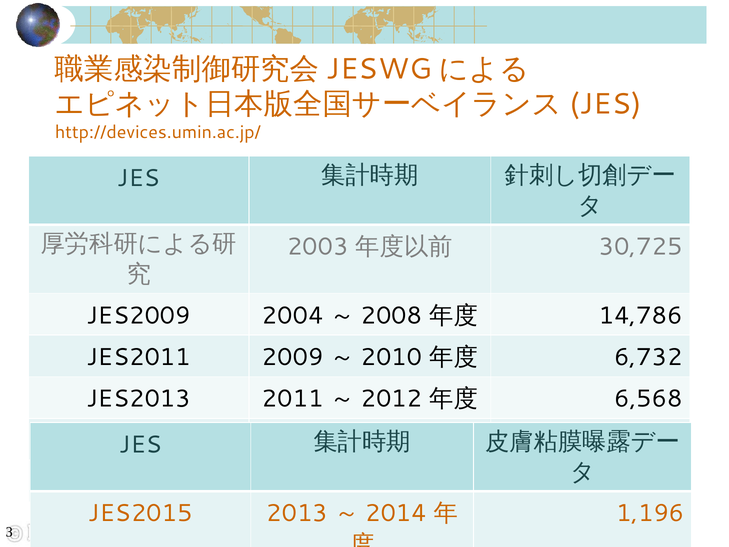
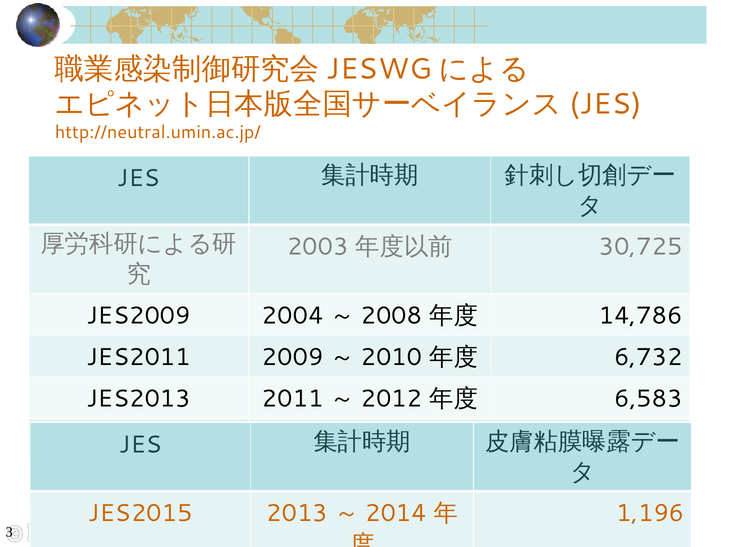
http://devices.umin.ac.jp/: http://devices.umin.ac.jp/ -> http://neutral.umin.ac.jp/
6,568: 6,568 -> 6,583
